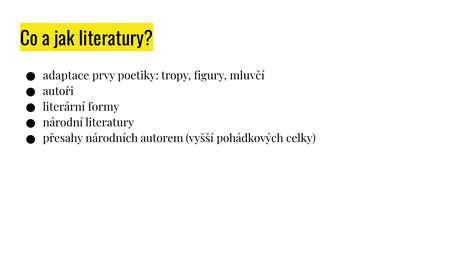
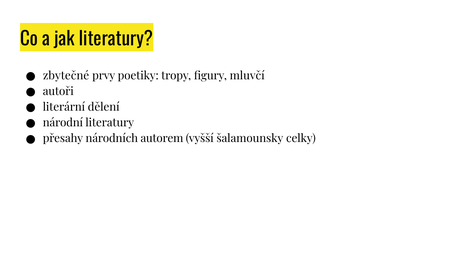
adaptace: adaptace -> zbytečné
formy: formy -> dělení
pohádkových: pohádkových -> šalamounsky
